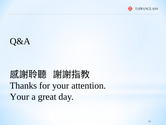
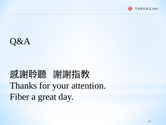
Your at (19, 96): Your -> Fiber
